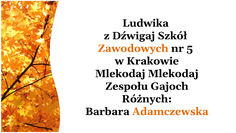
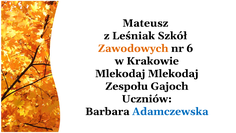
Ludwika: Ludwika -> Mateusz
Dźwigaj: Dźwigaj -> Leśniak
5: 5 -> 6
Różnych: Różnych -> Uczniów
Adamczewska colour: orange -> blue
